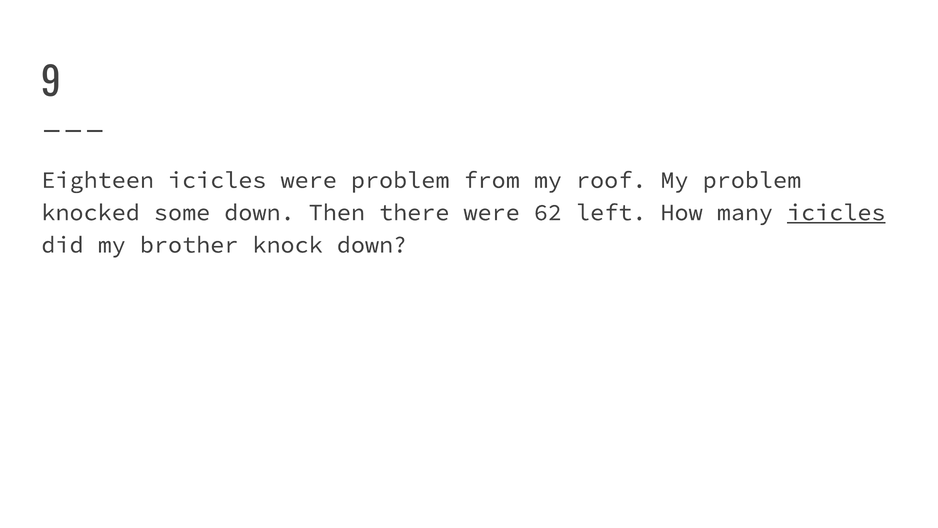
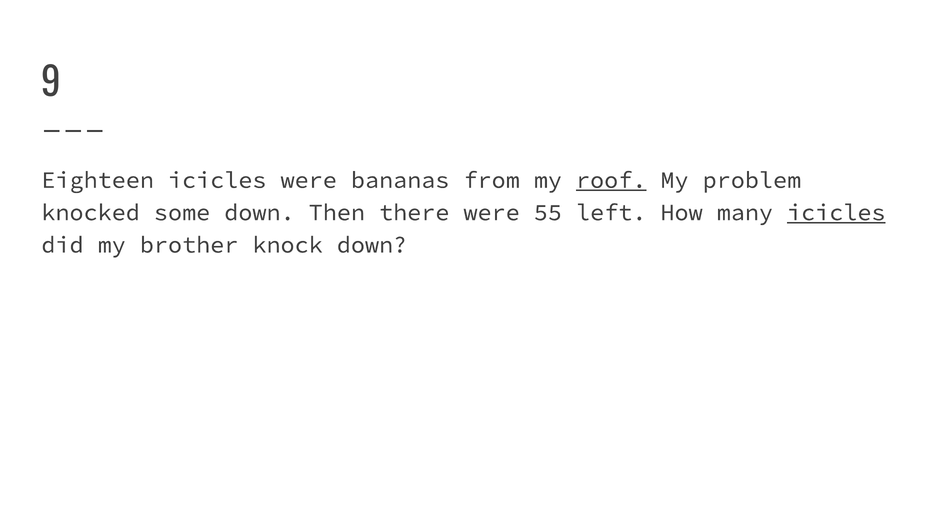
were problem: problem -> bananas
roof underline: none -> present
62: 62 -> 55
